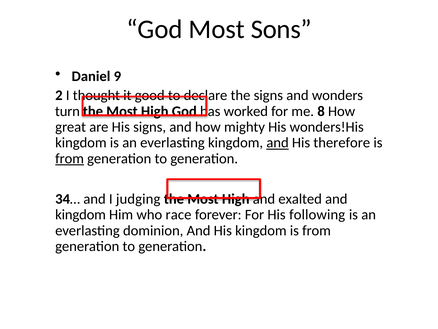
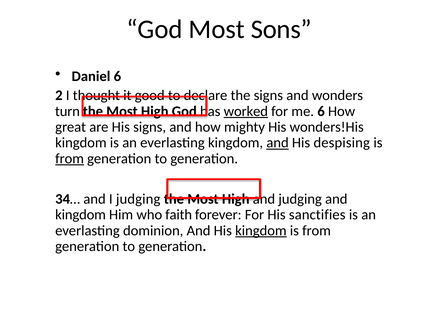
Daniel 9: 9 -> 6
worked underline: none -> present
me 8: 8 -> 6
therefore: therefore -> despising
exalted at (300, 199): exalted -> judging
race: race -> faith
following: following -> sanctifies
kingdom at (261, 230) underline: none -> present
